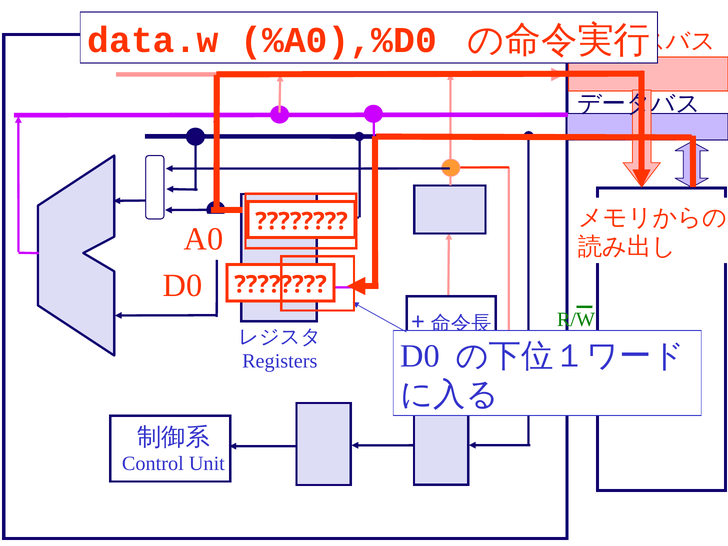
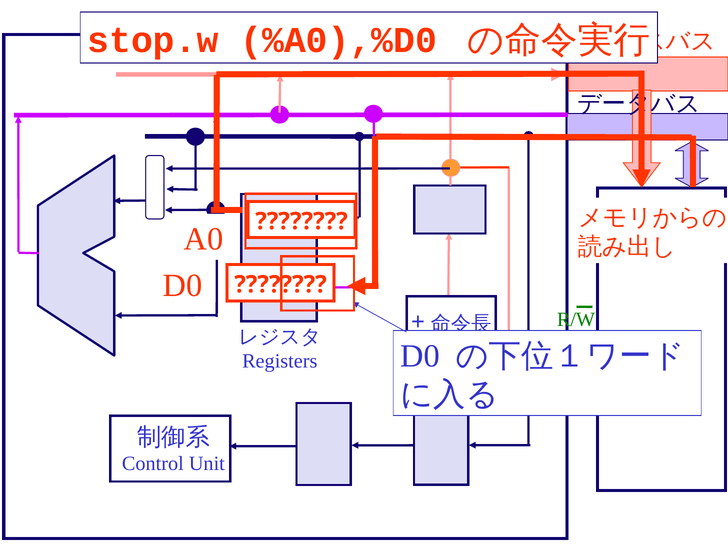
data.w: data.w -> stop.w
